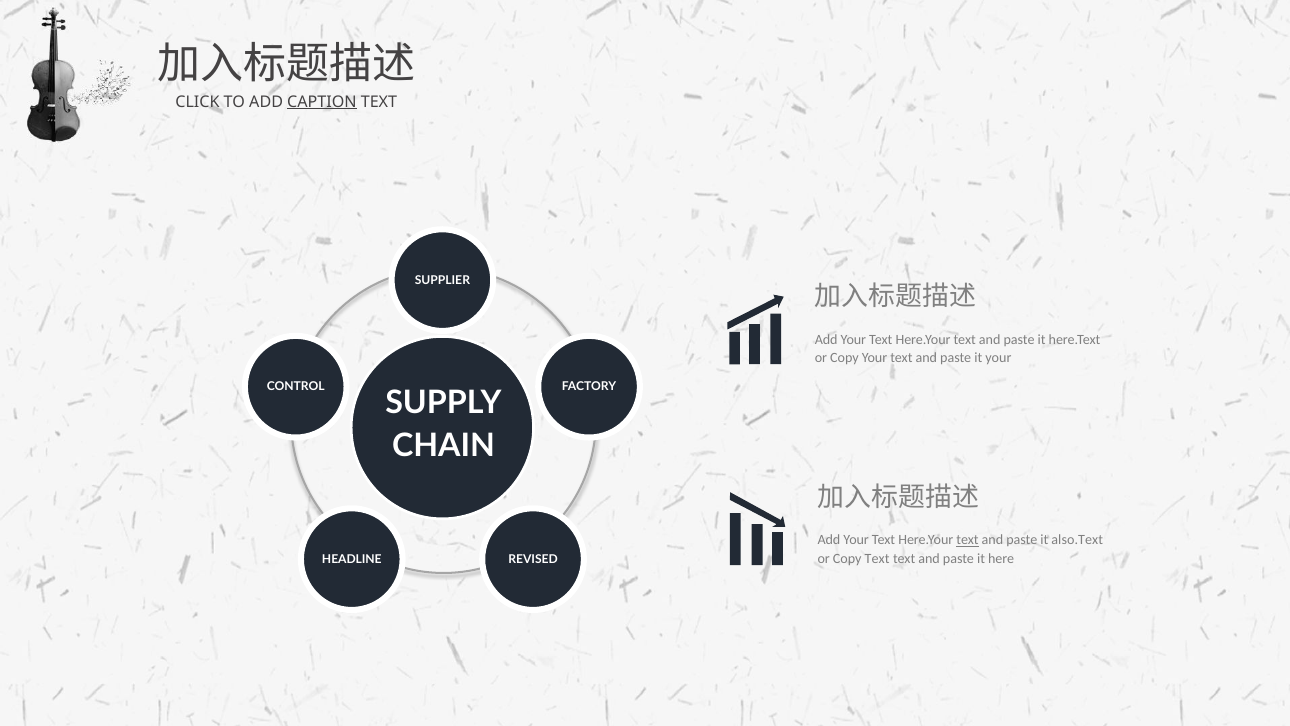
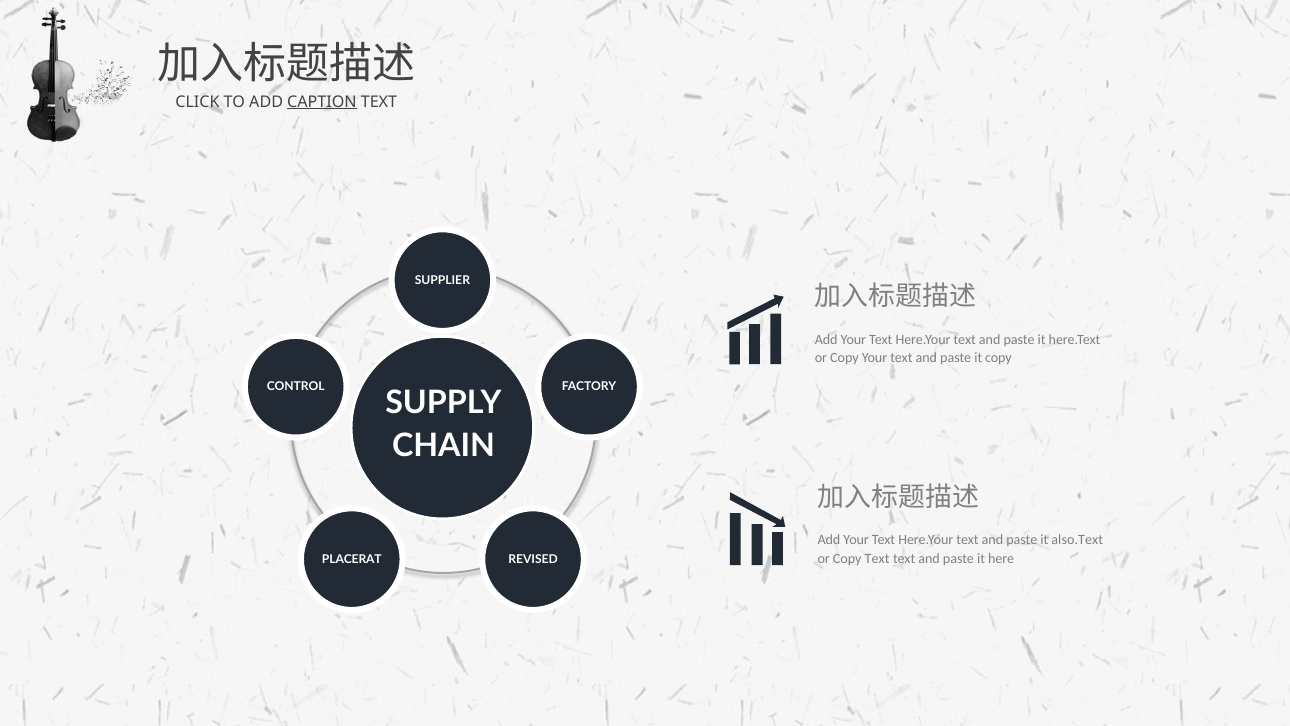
it your: your -> copy
text at (968, 540) underline: present -> none
HEADLINE: HEADLINE -> PLACERAT
